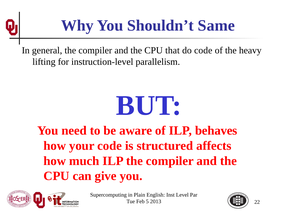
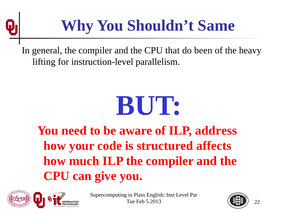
do code: code -> been
behaves: behaves -> address
